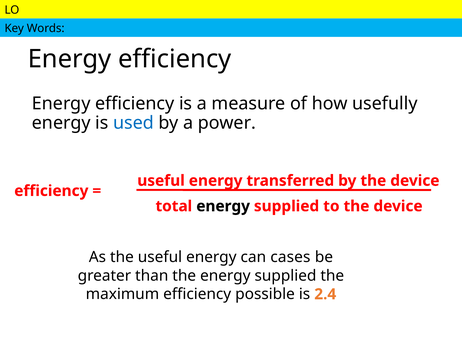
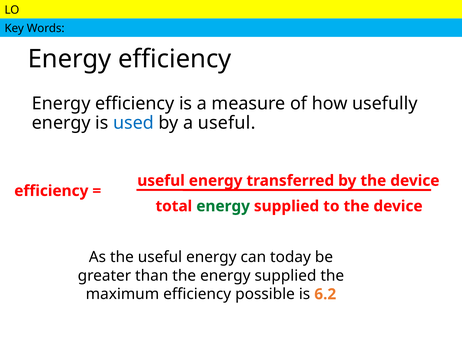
a power: power -> useful
energy at (223, 206) colour: black -> green
cases: cases -> today
2.4: 2.4 -> 6.2
